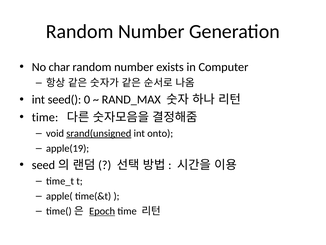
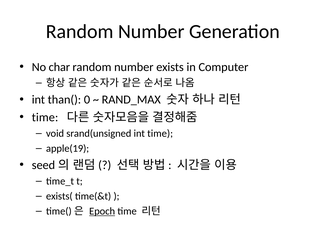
seed(: seed( -> than(
srand(unsigned underline: present -> none
int onto: onto -> time
apple(: apple( -> exists(
